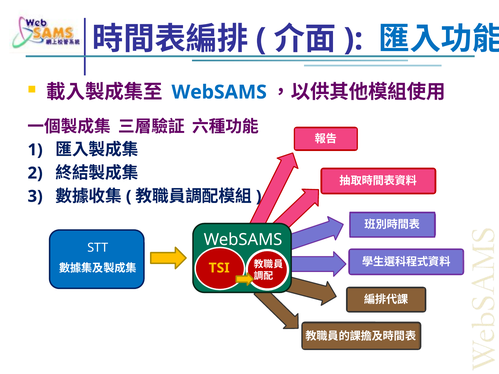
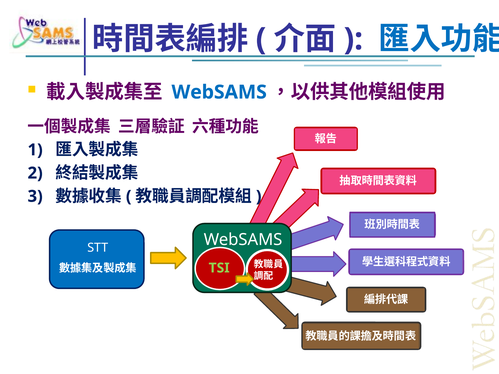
TSI colour: yellow -> light green
